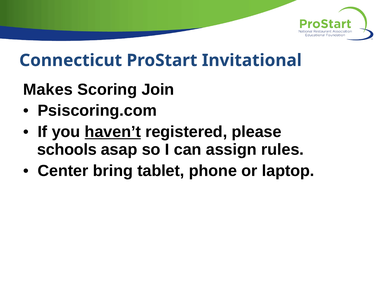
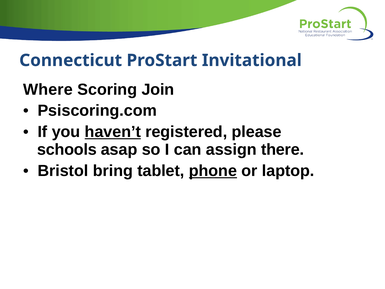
Makes: Makes -> Where
rules: rules -> there
Center: Center -> Bristol
phone underline: none -> present
